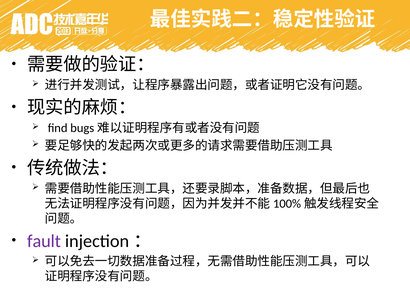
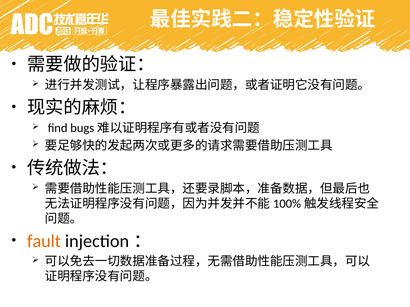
fault colour: purple -> orange
